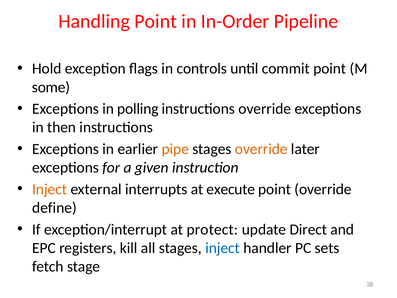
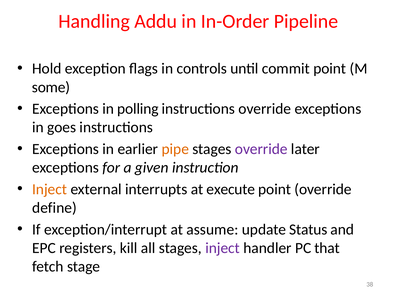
Handling Point: Point -> Addu
then: then -> goes
override at (261, 149) colour: orange -> purple
protect: protect -> assume
Direct: Direct -> Status
inject at (223, 248) colour: blue -> purple
sets: sets -> that
